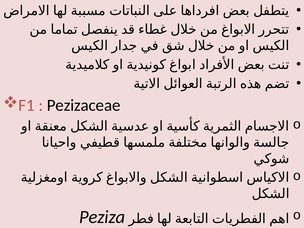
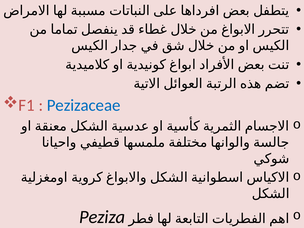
Pezizaceae colour: black -> blue
